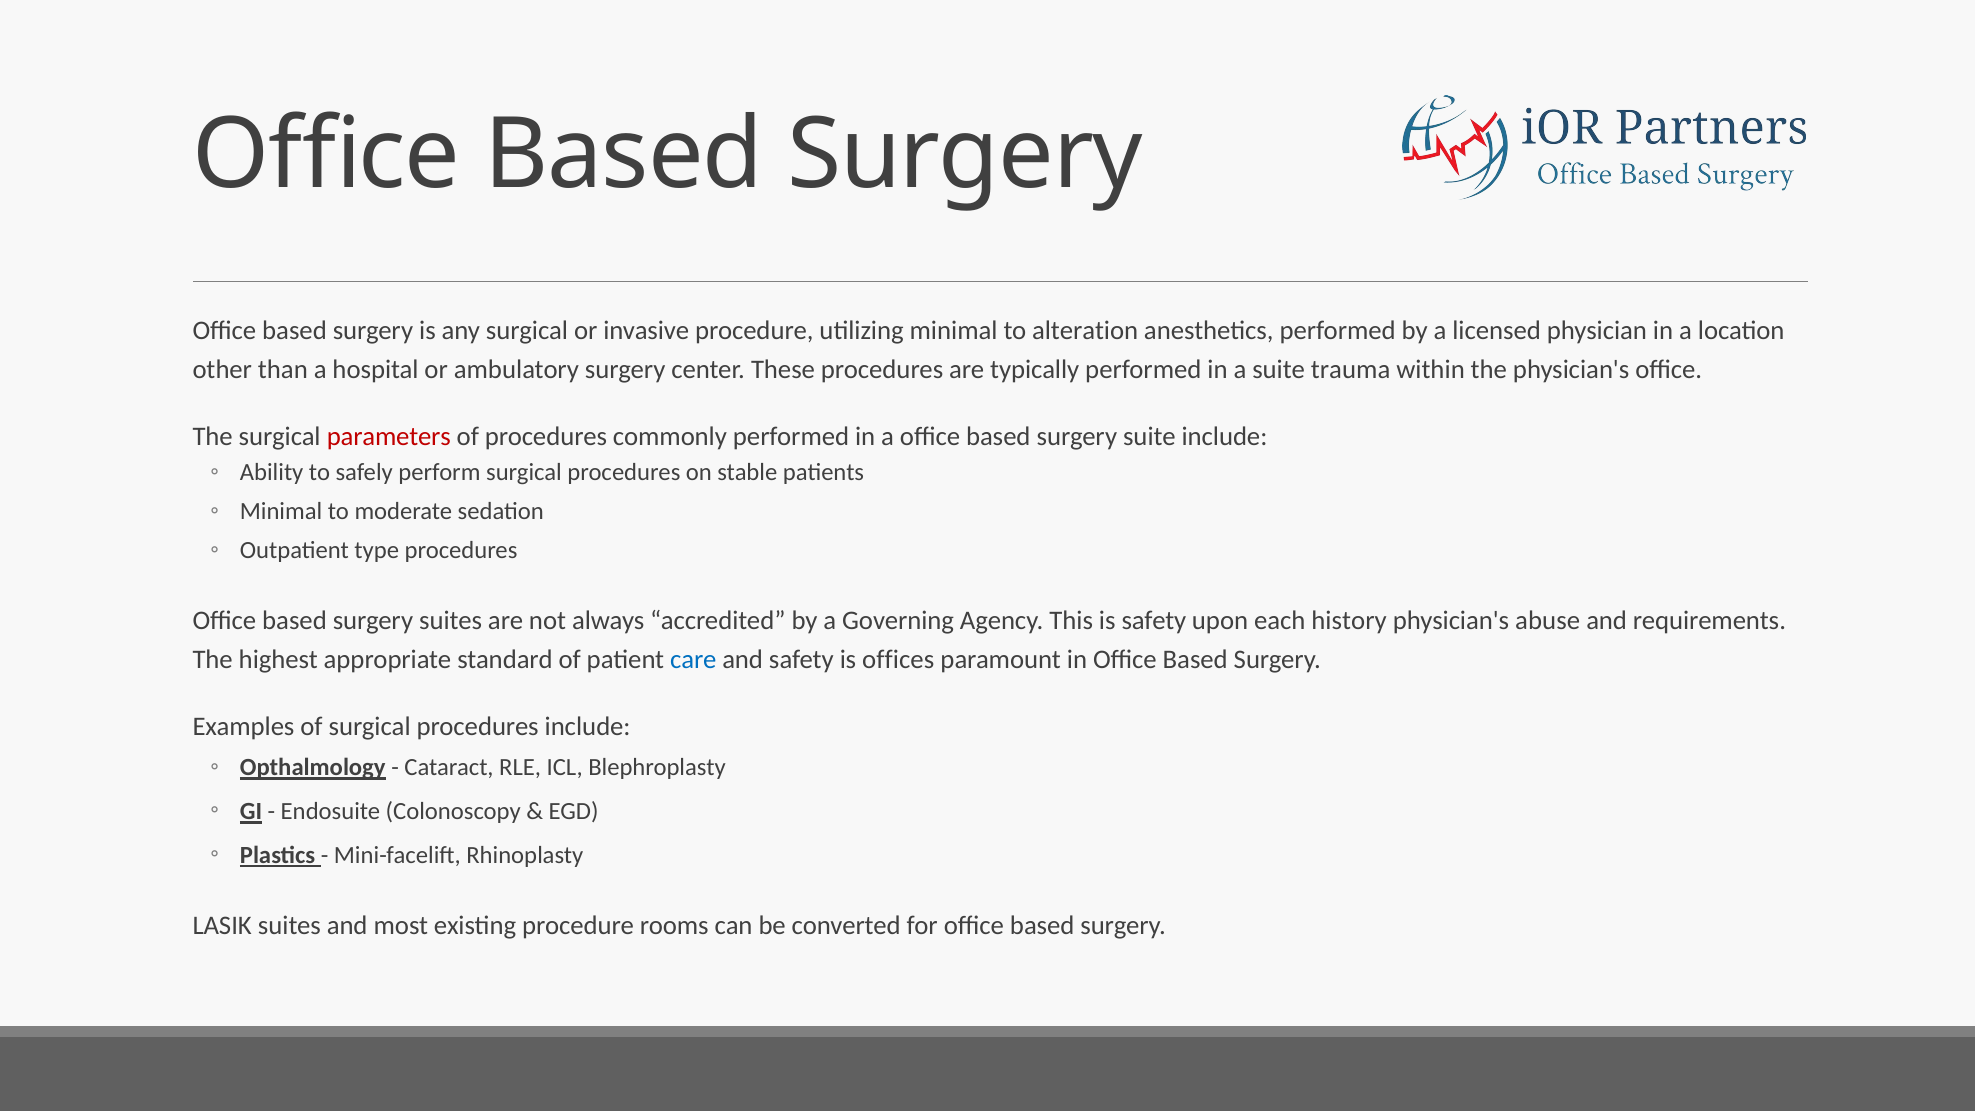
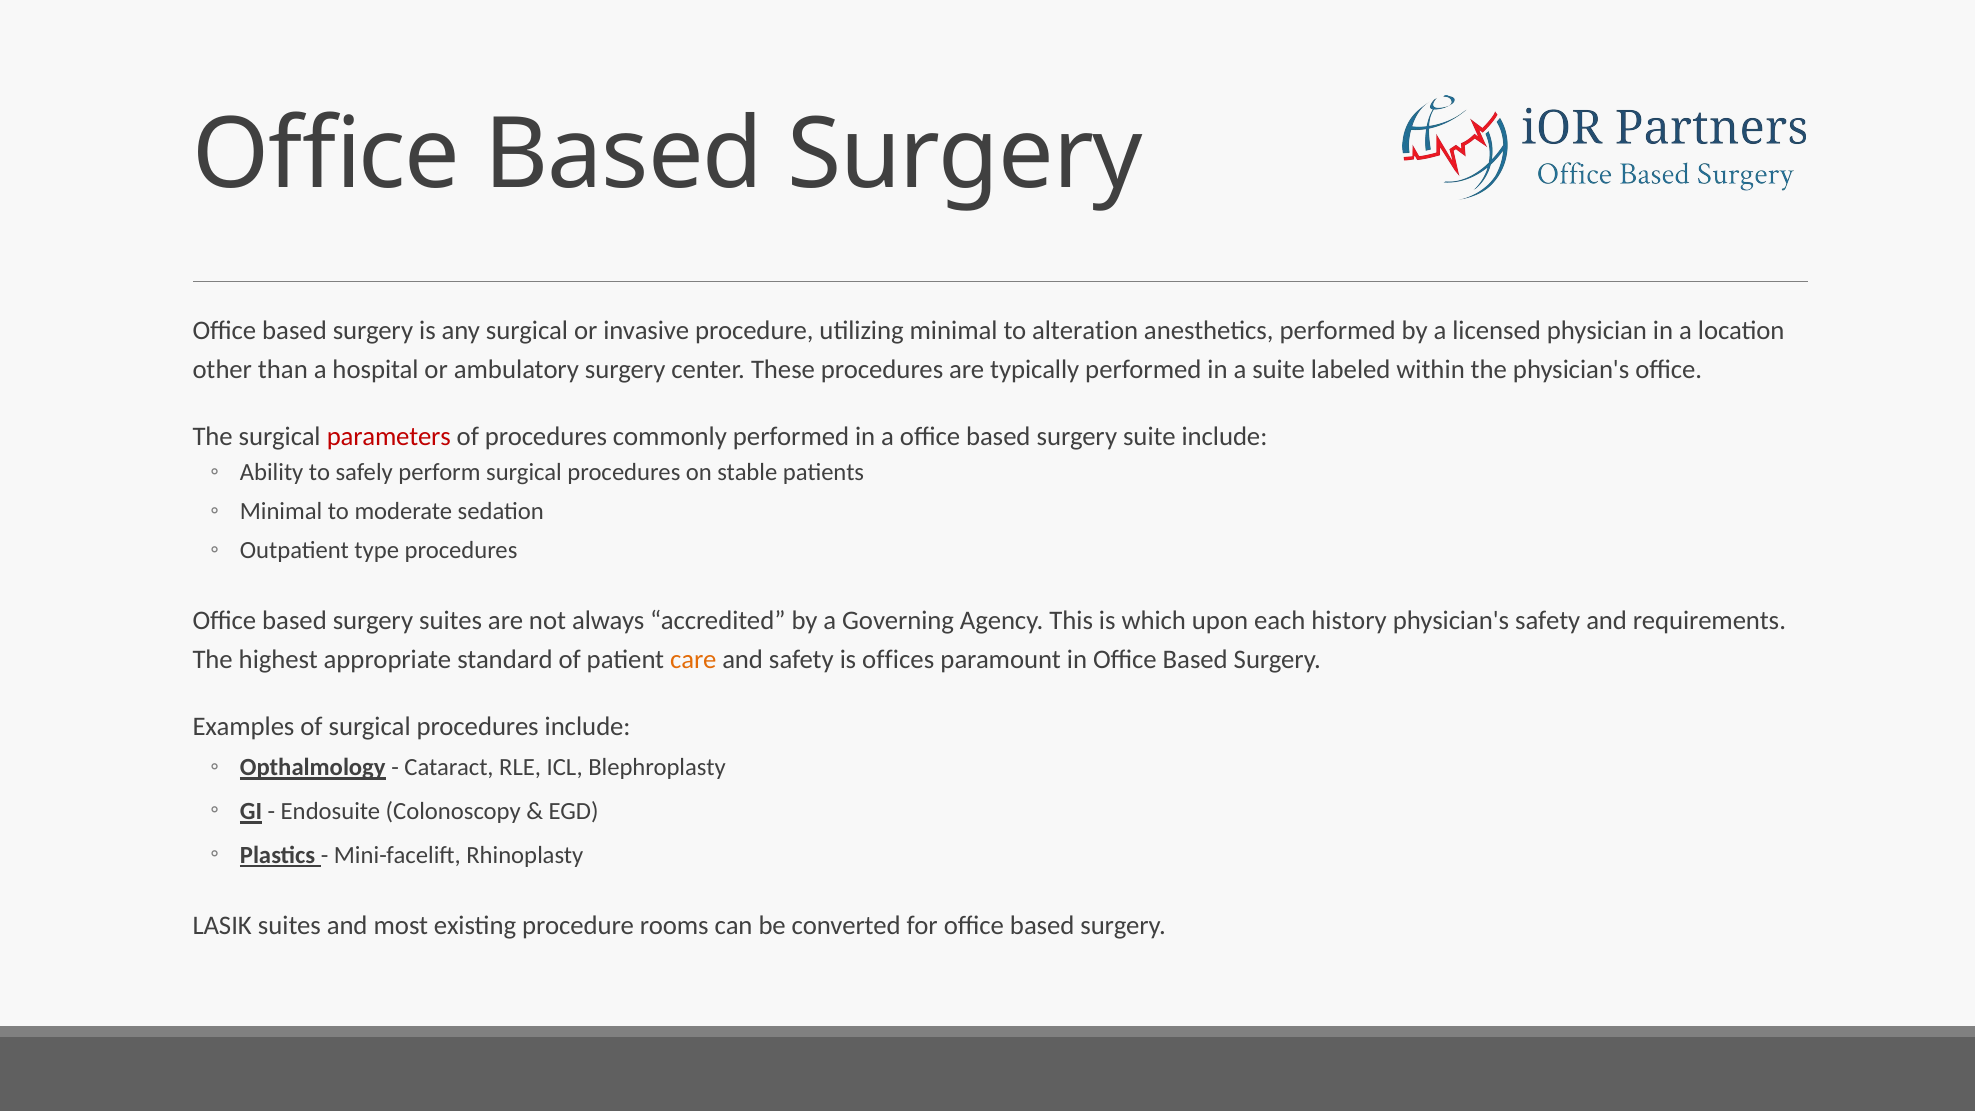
trauma: trauma -> labeled
is safety: safety -> which
physician's abuse: abuse -> safety
care colour: blue -> orange
